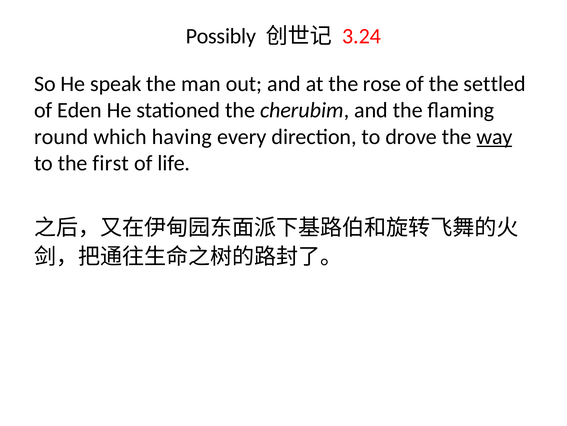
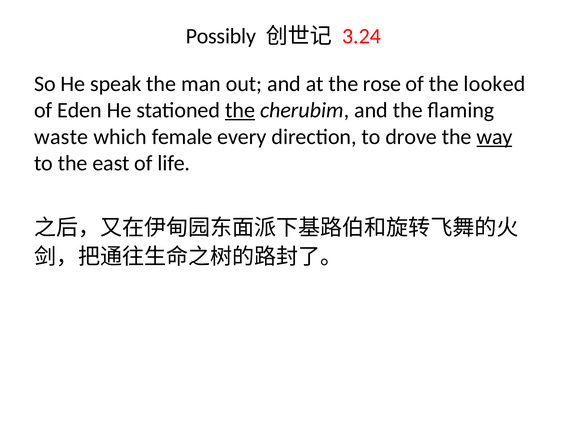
settled: settled -> looked
the at (240, 110) underline: none -> present
round: round -> waste
having: having -> female
first: first -> east
